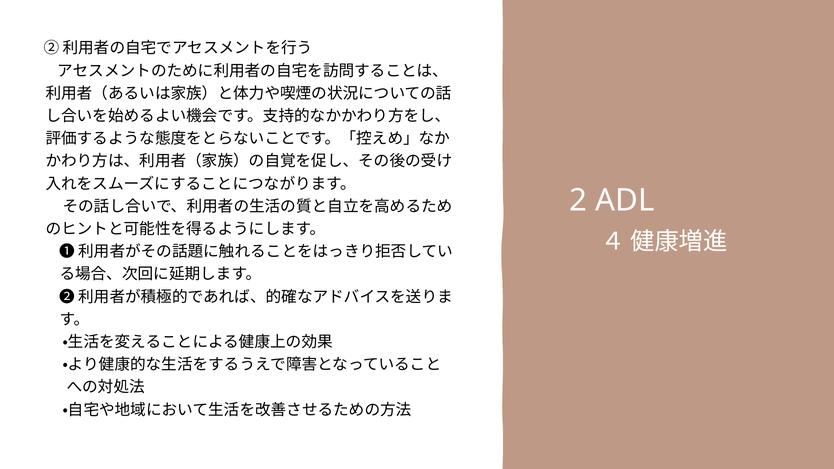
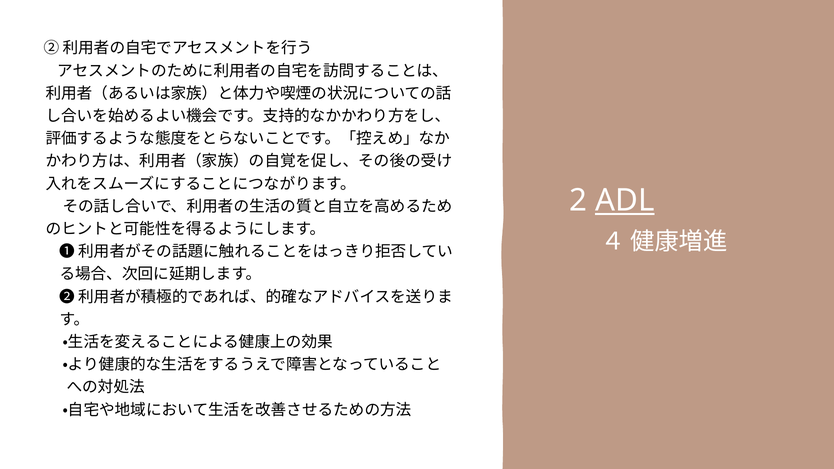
ADL underline: none -> present
